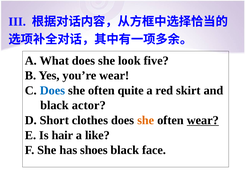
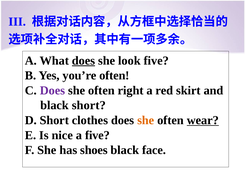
does at (83, 60) underline: none -> present
you’re wear: wear -> often
Does at (52, 90) colour: blue -> purple
quite: quite -> right
black actor: actor -> short
hair: hair -> nice
a like: like -> five
